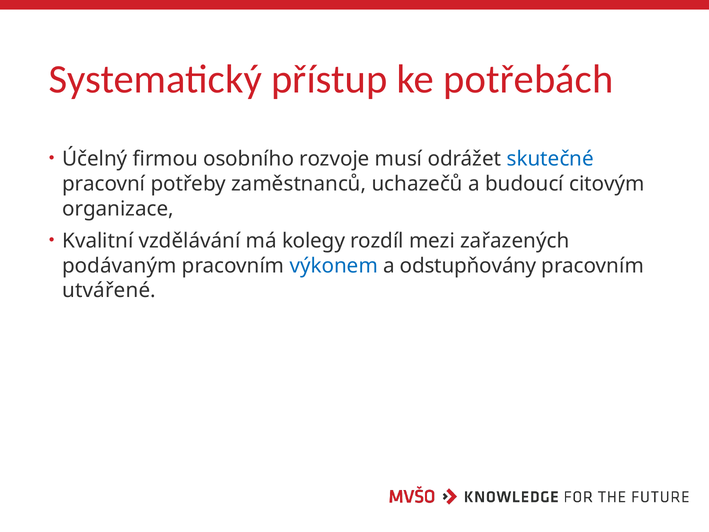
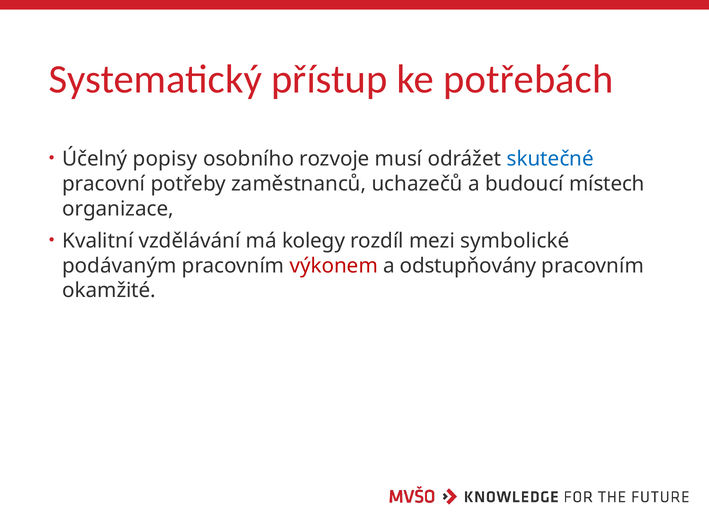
firmou: firmou -> popisy
citovým: citovým -> místech
zařazených: zařazených -> symbolické
výkonem colour: blue -> red
utvářené: utvářené -> okamžité
